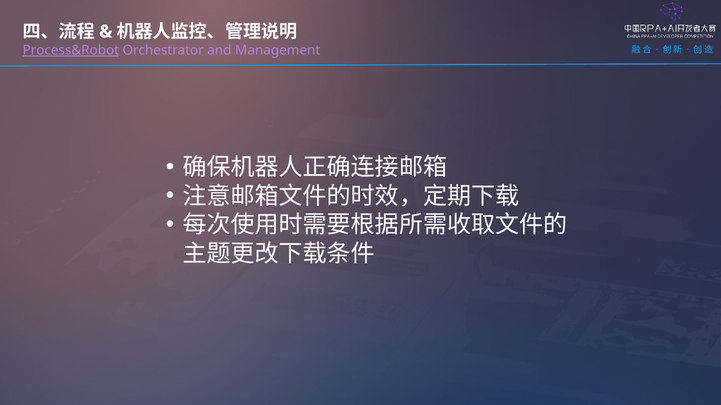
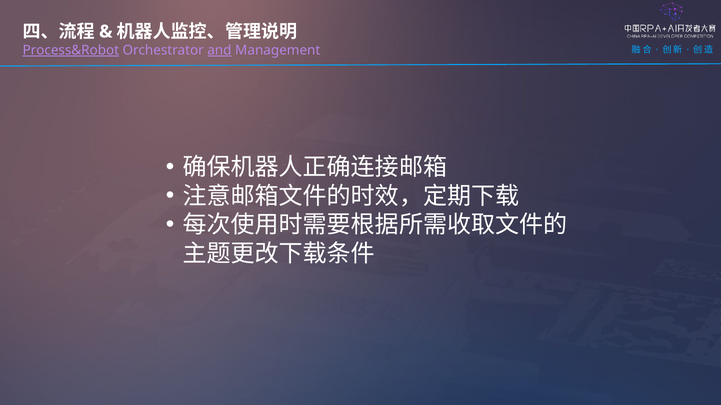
and underline: none -> present
